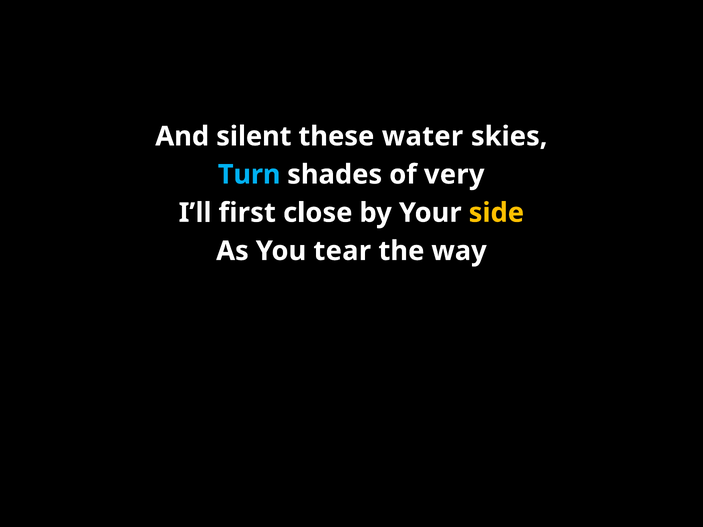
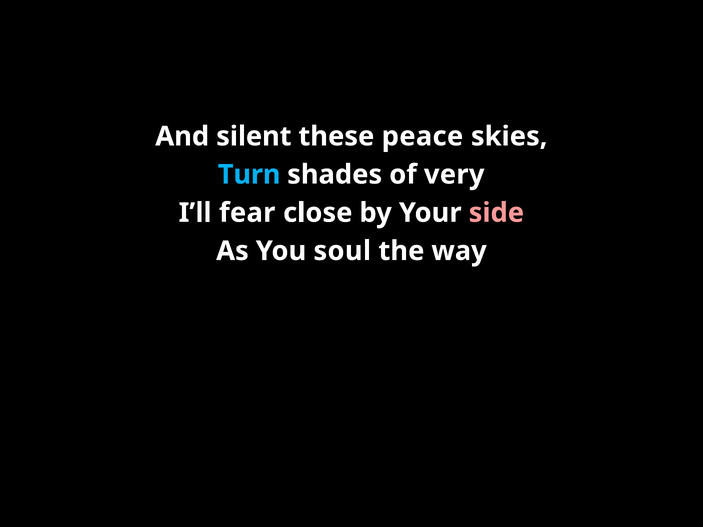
water: water -> peace
first: first -> fear
side colour: yellow -> pink
tear: tear -> soul
